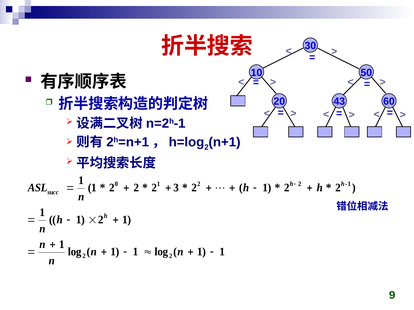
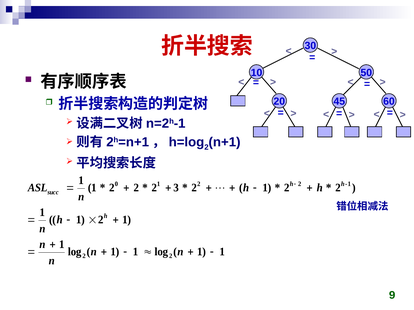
43: 43 -> 45
